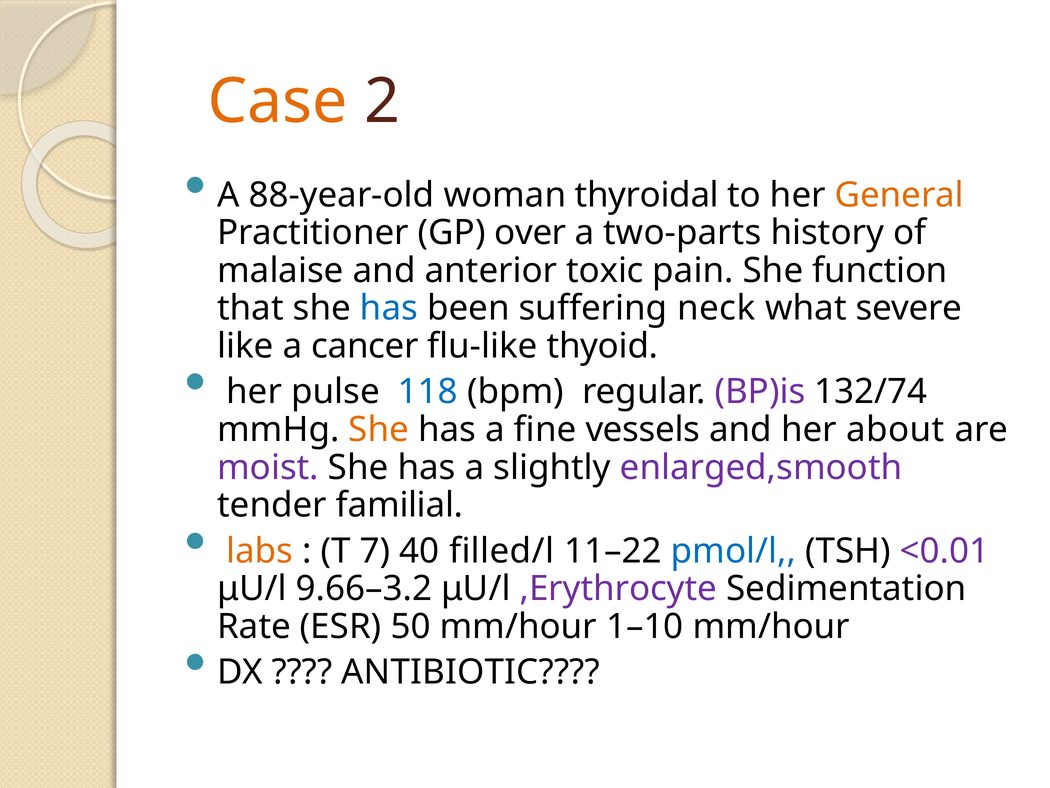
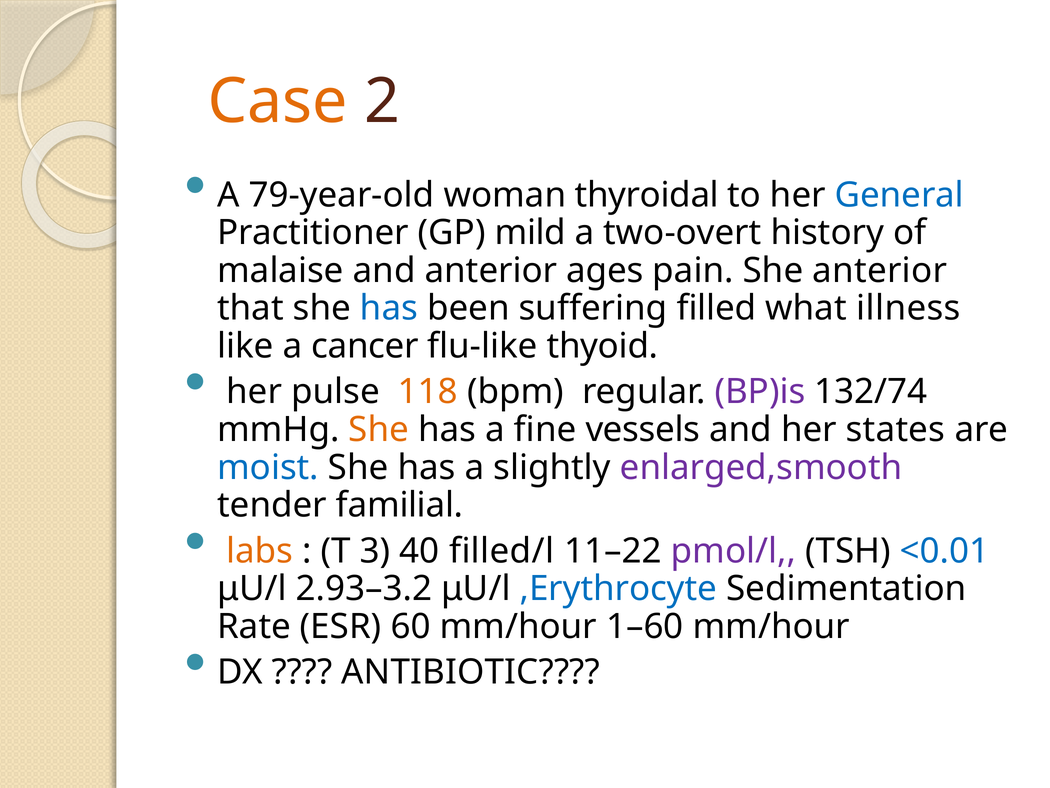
88-year-old: 88-year-old -> 79-year-old
General colour: orange -> blue
over: over -> mild
two-parts: two-parts -> two-overt
toxic: toxic -> ages
She function: function -> anterior
neck: neck -> filled
severe: severe -> illness
118 colour: blue -> orange
about: about -> states
moist colour: purple -> blue
7: 7 -> 3
pmol/l colour: blue -> purple
<0.01 colour: purple -> blue
9.66–3.2: 9.66–3.2 -> 2.93–3.2
,Erythrocyte colour: purple -> blue
50: 50 -> 60
1–10: 1–10 -> 1–60
